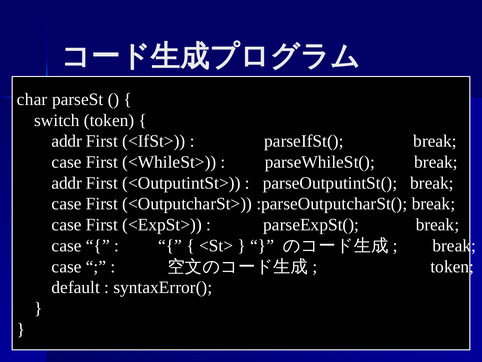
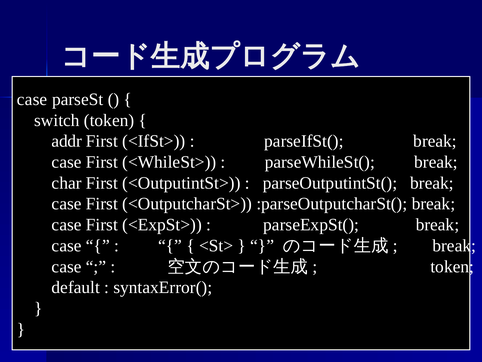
char at (32, 99): char -> case
addr at (67, 183): addr -> char
